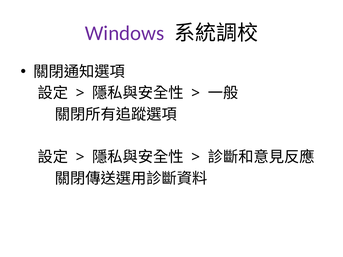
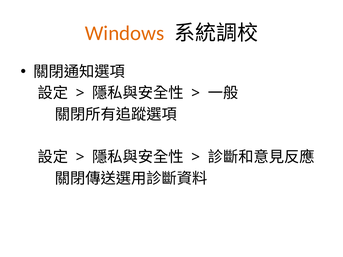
Windows colour: purple -> orange
